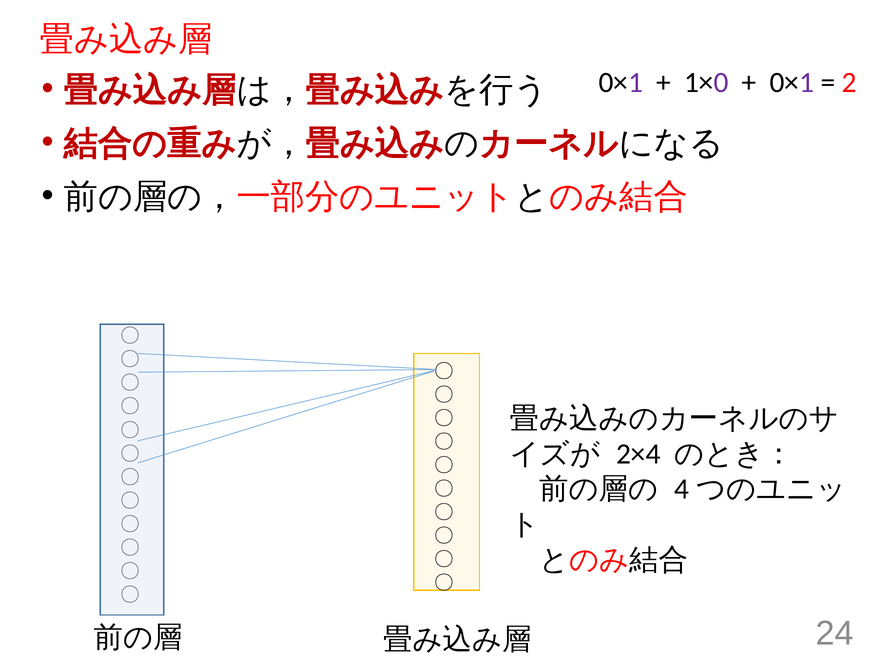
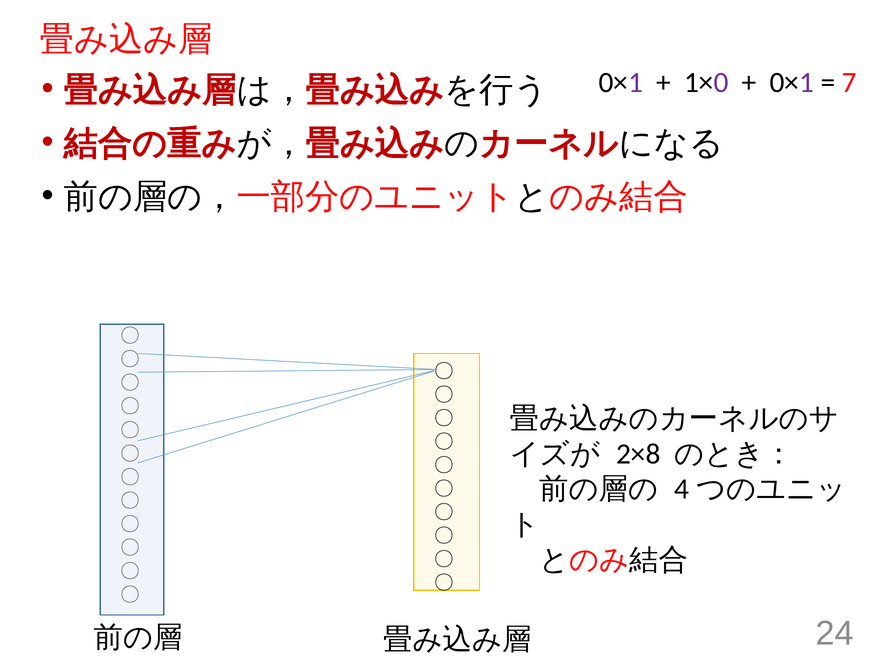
2: 2 -> 7
2×4: 2×4 -> 2×8
